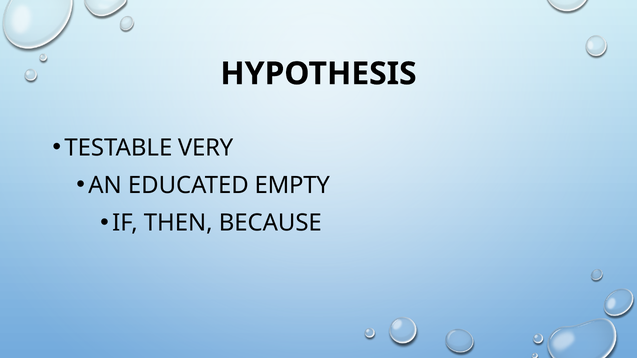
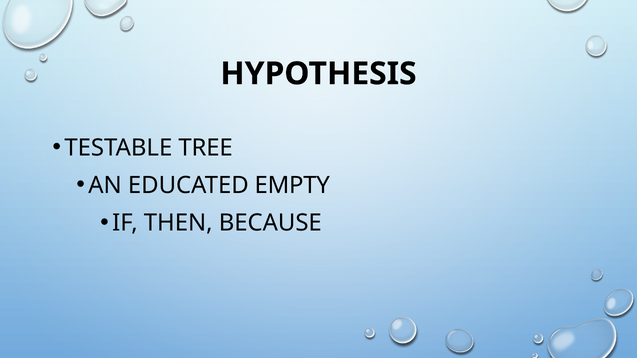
VERY: VERY -> TREE
